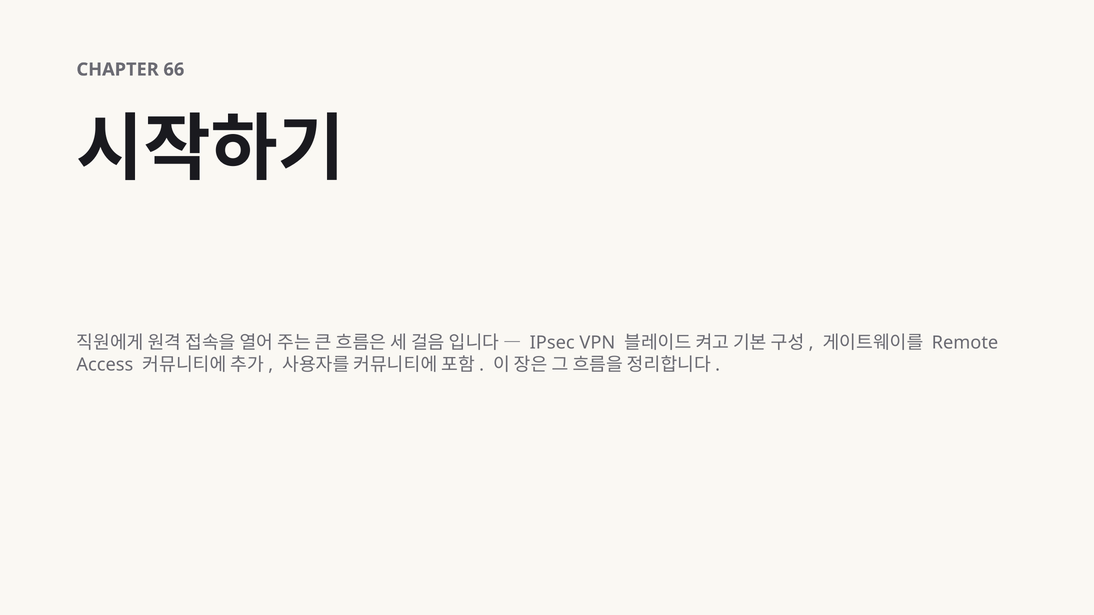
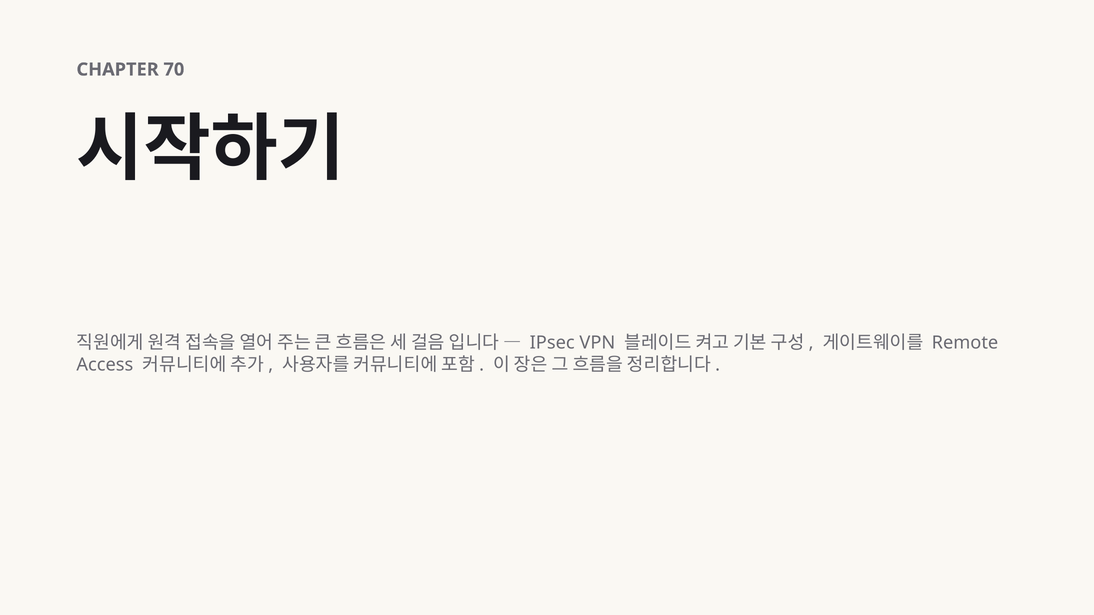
66: 66 -> 70
